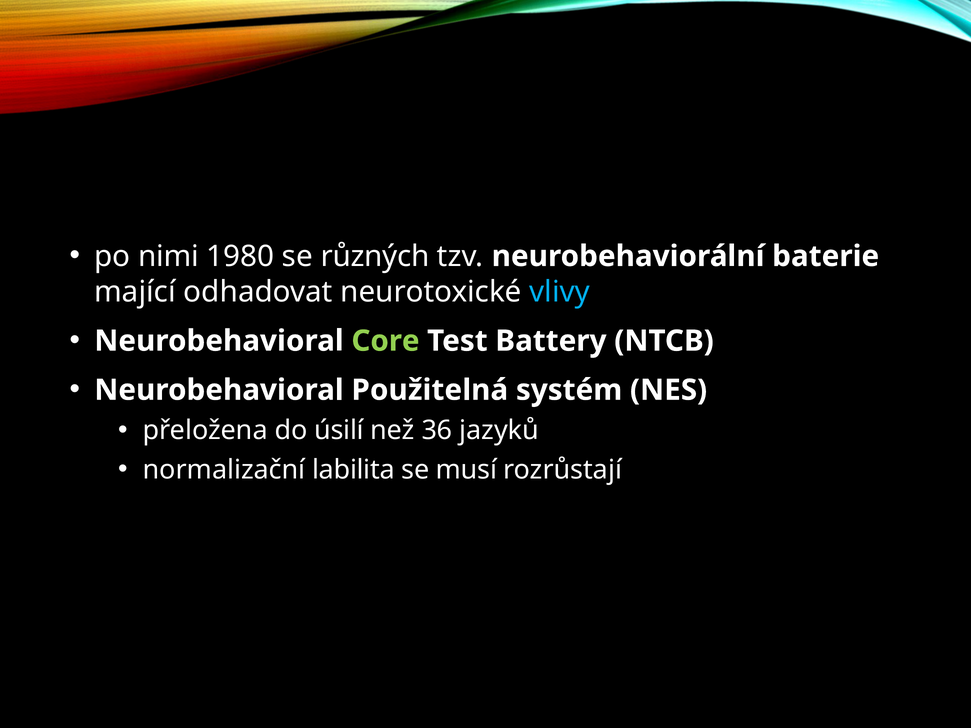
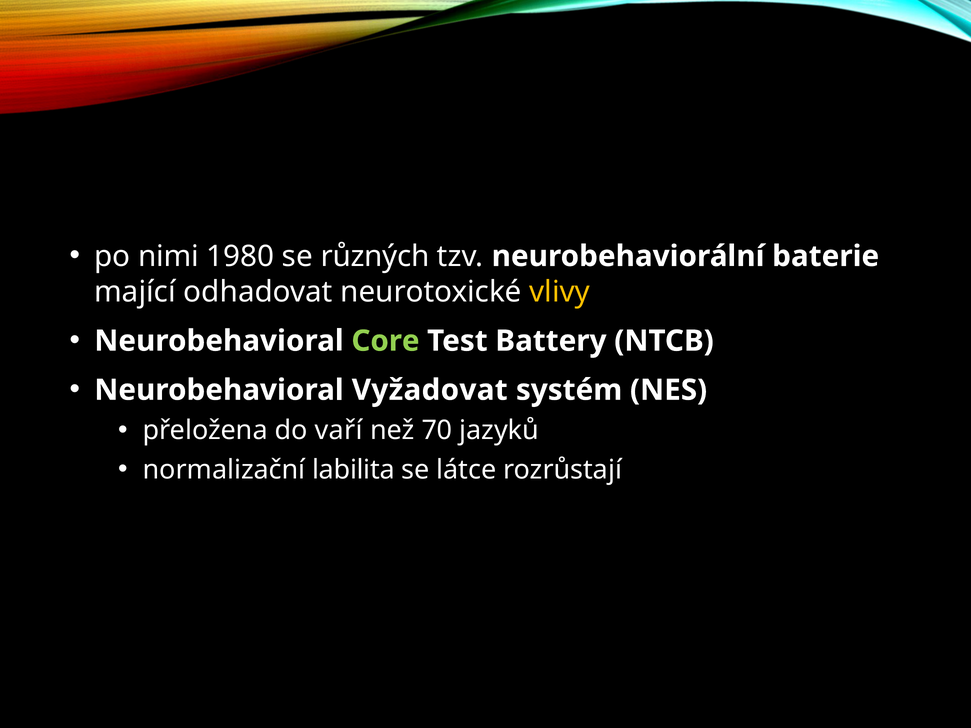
vlivy colour: light blue -> yellow
Použitelná: Použitelná -> Vyžadovat
úsilí: úsilí -> vaří
36: 36 -> 70
musí: musí -> látce
